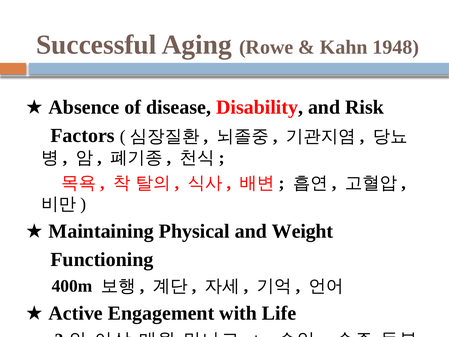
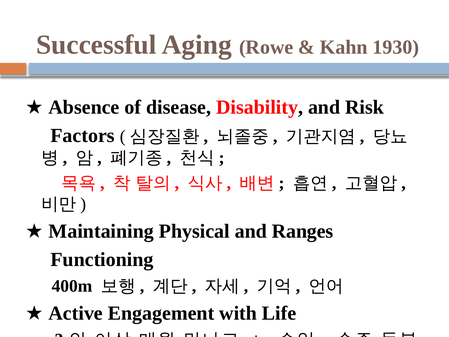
1948: 1948 -> 1930
Weight: Weight -> Ranges
